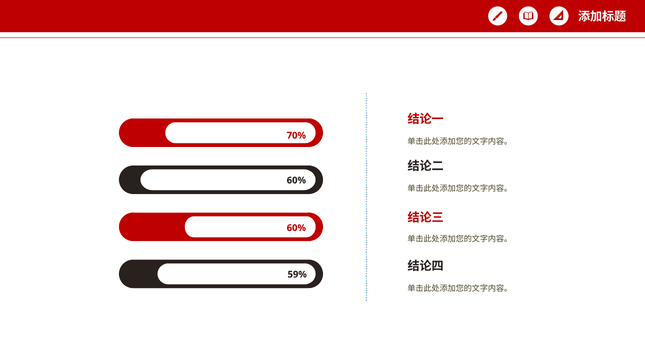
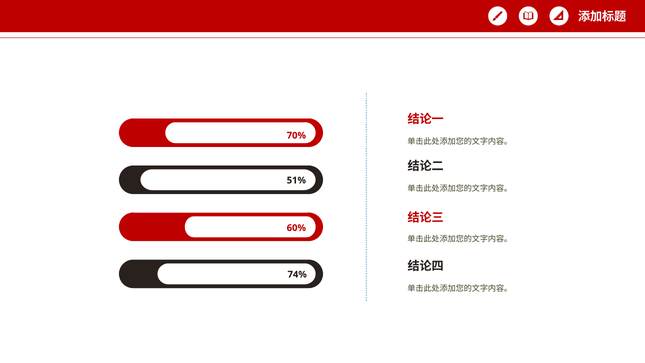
60% at (296, 180): 60% -> 51%
59%: 59% -> 74%
